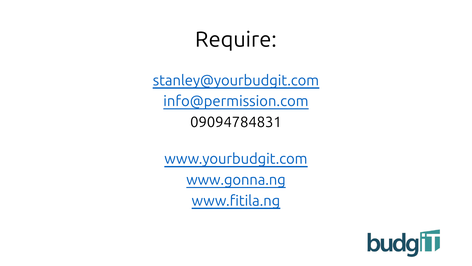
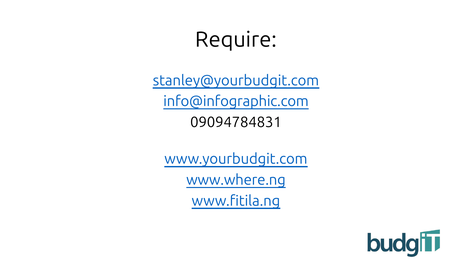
info@permission.com: info@permission.com -> info@infographic.com
www.gonna.ng: www.gonna.ng -> www.where.ng
